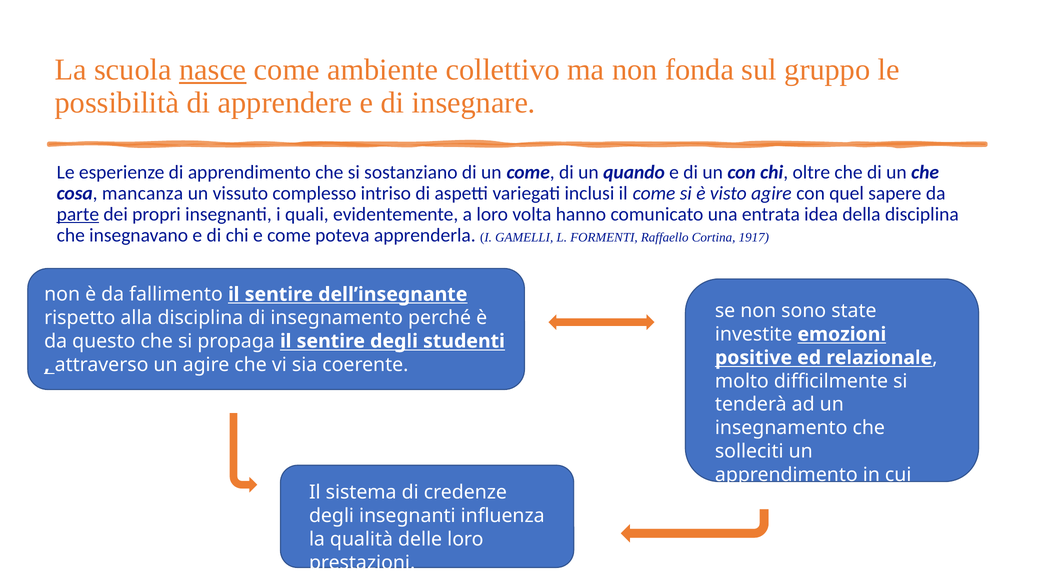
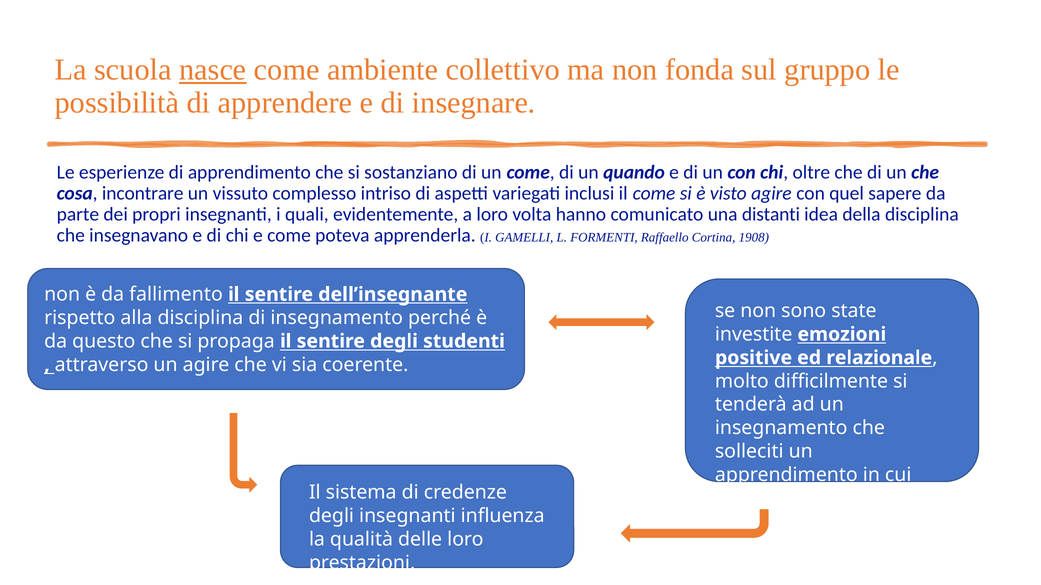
mancanza: mancanza -> incontrare
parte underline: present -> none
entrata: entrata -> distanti
1917: 1917 -> 1908
